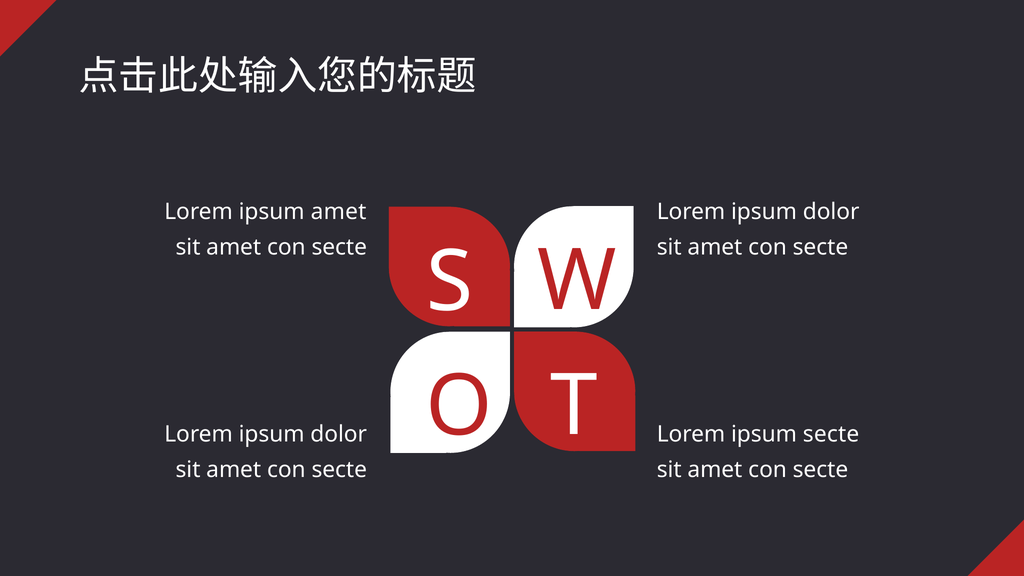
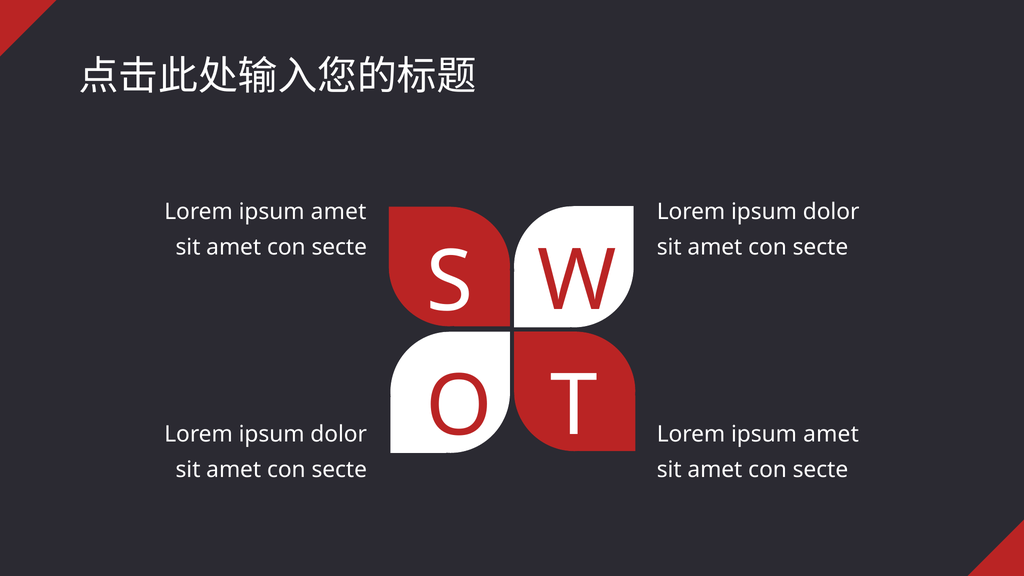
secte at (831, 434): secte -> amet
